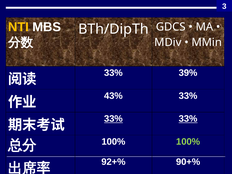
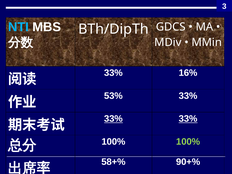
NTI colour: yellow -> light blue
39%: 39% -> 16%
43%: 43% -> 53%
92+%: 92+% -> 58+%
